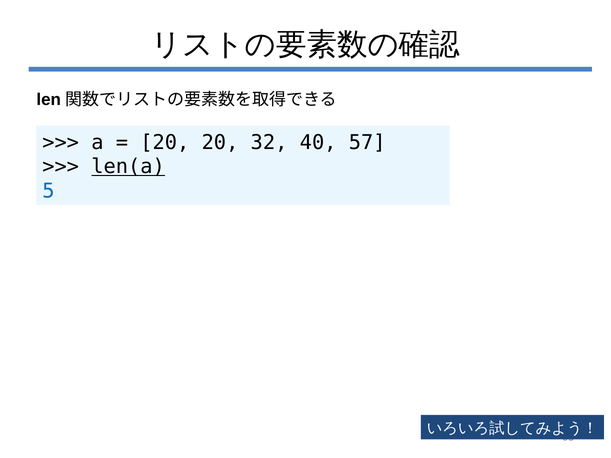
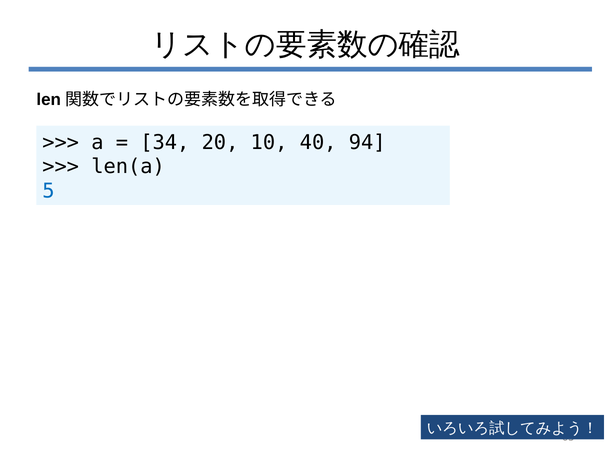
20 at (165, 142): 20 -> 34
32: 32 -> 10
57: 57 -> 94
len(a underline: present -> none
